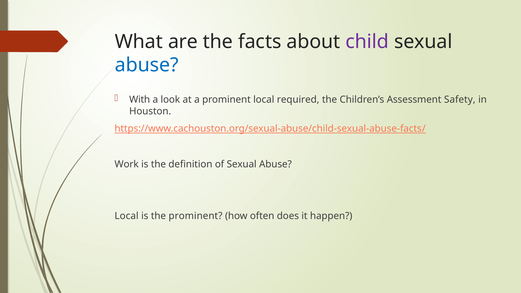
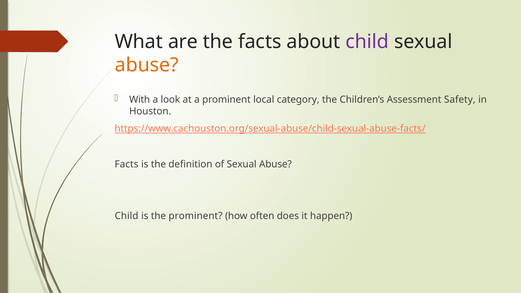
abuse at (147, 65) colour: blue -> orange
required: required -> category
Work at (127, 164): Work -> Facts
Local at (127, 216): Local -> Child
